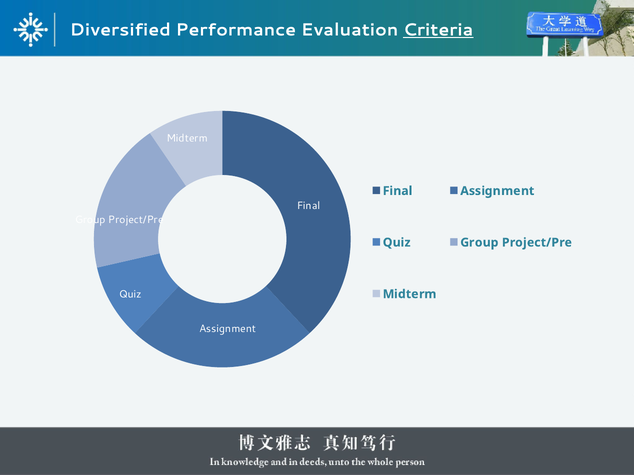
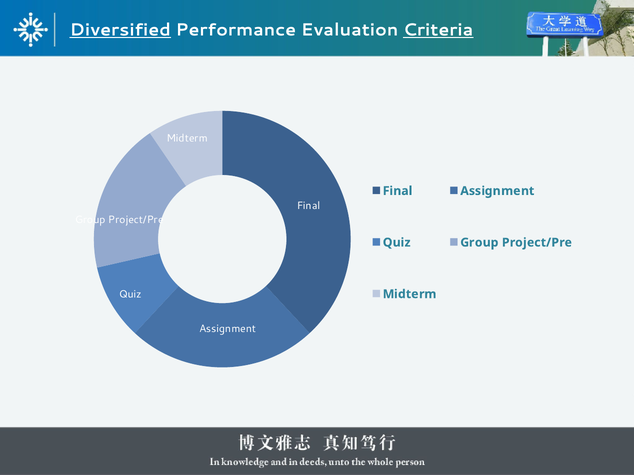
Diversified underline: none -> present
